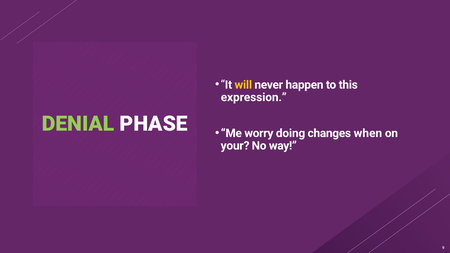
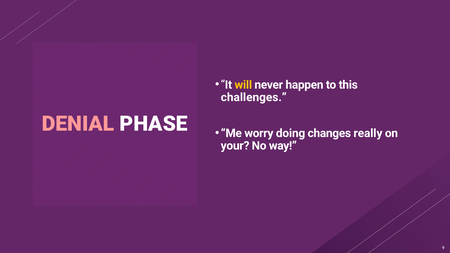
expression: expression -> challenges
DENIAL colour: light green -> pink
when: when -> really
